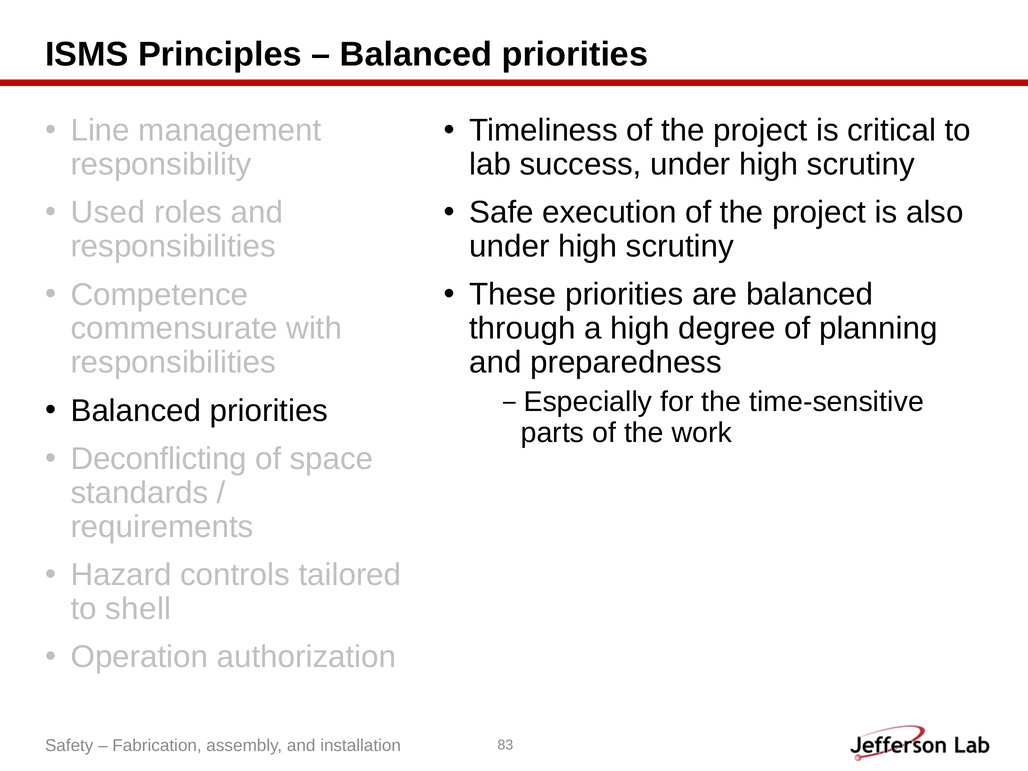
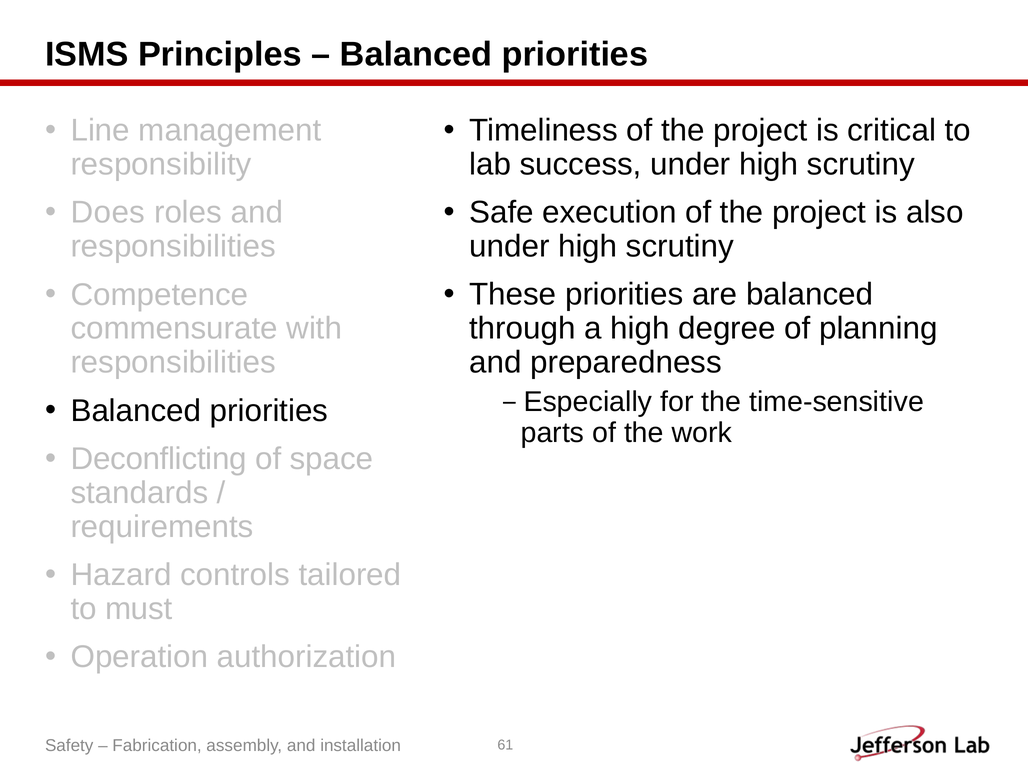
Used: Used -> Does
shell: shell -> must
83: 83 -> 61
